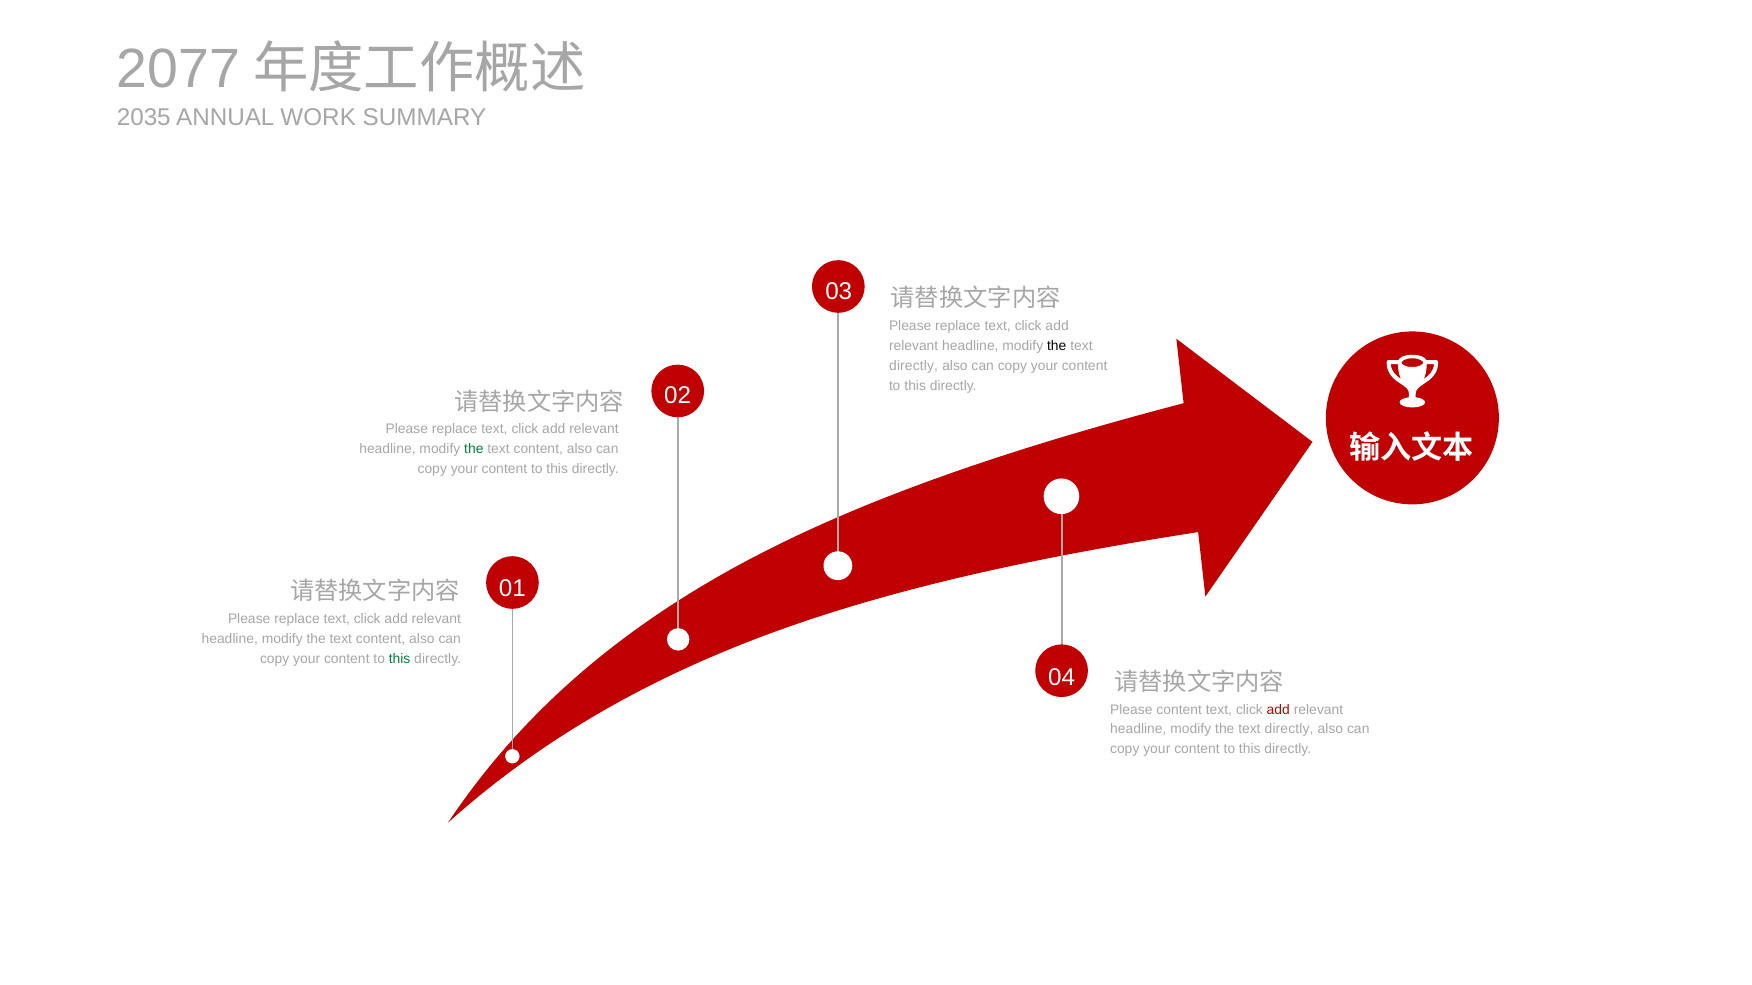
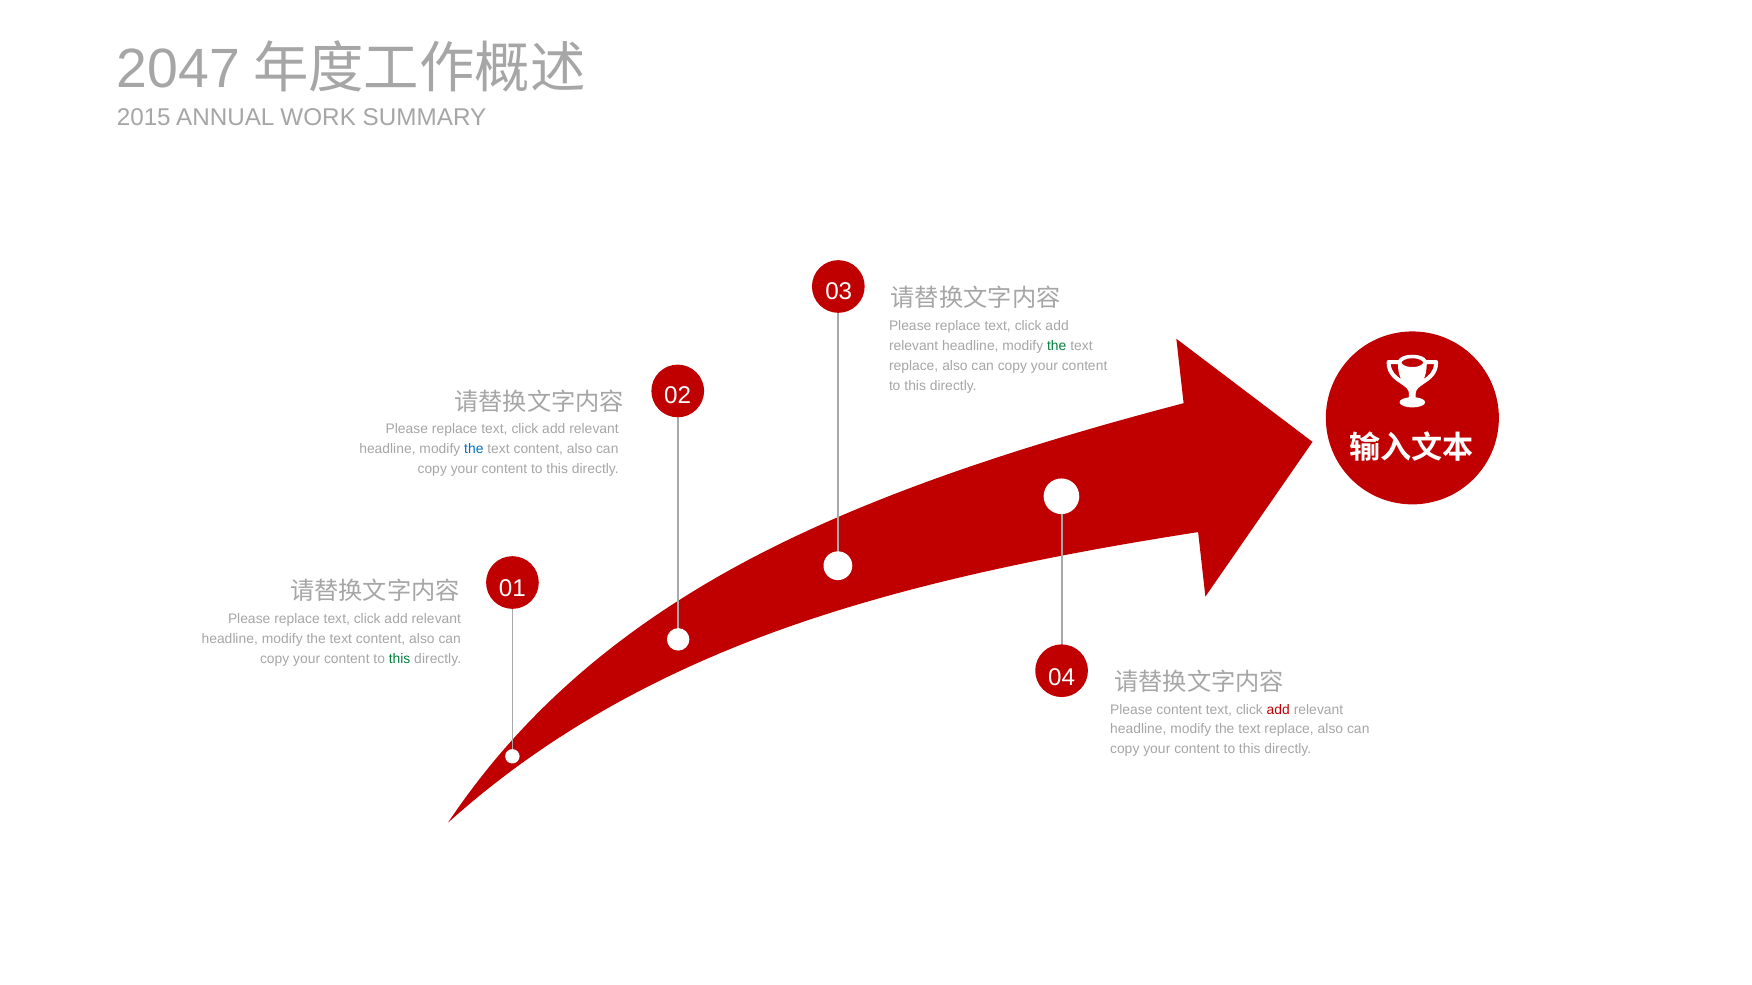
2077: 2077 -> 2047
2035: 2035 -> 2015
the at (1057, 346) colour: black -> green
directly at (914, 366): directly -> replace
the at (474, 449) colour: green -> blue
directly at (1289, 730): directly -> replace
